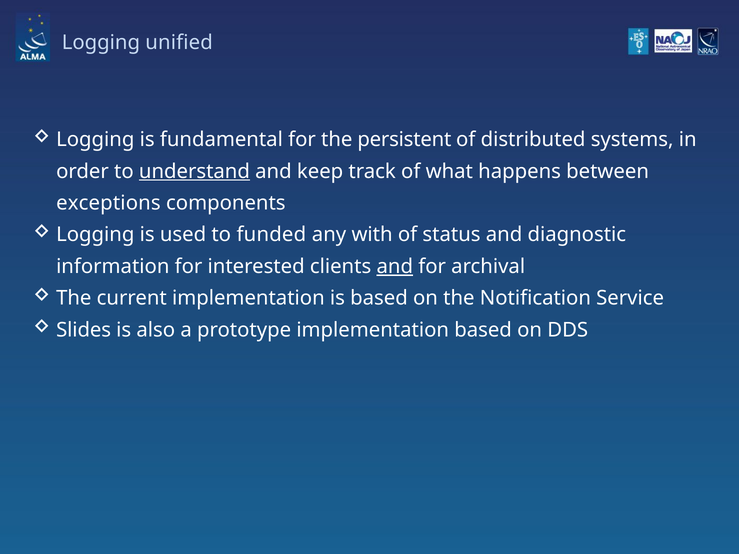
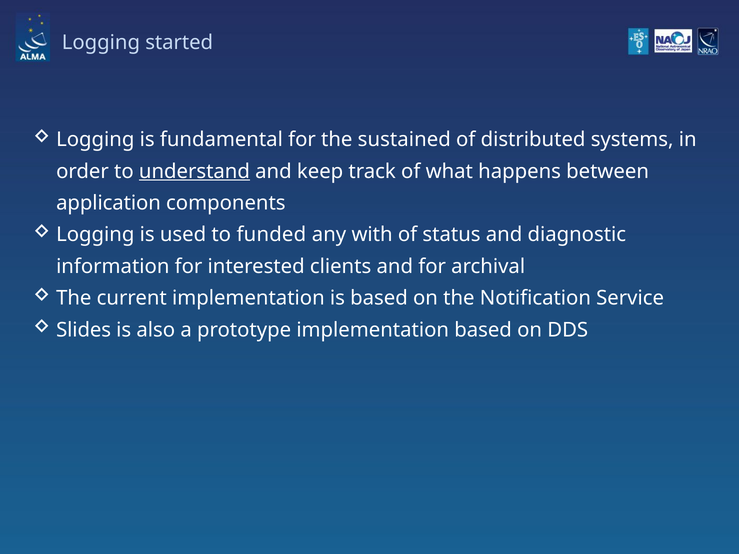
unified: unified -> started
persistent: persistent -> sustained
exceptions: exceptions -> application
and at (395, 266) underline: present -> none
